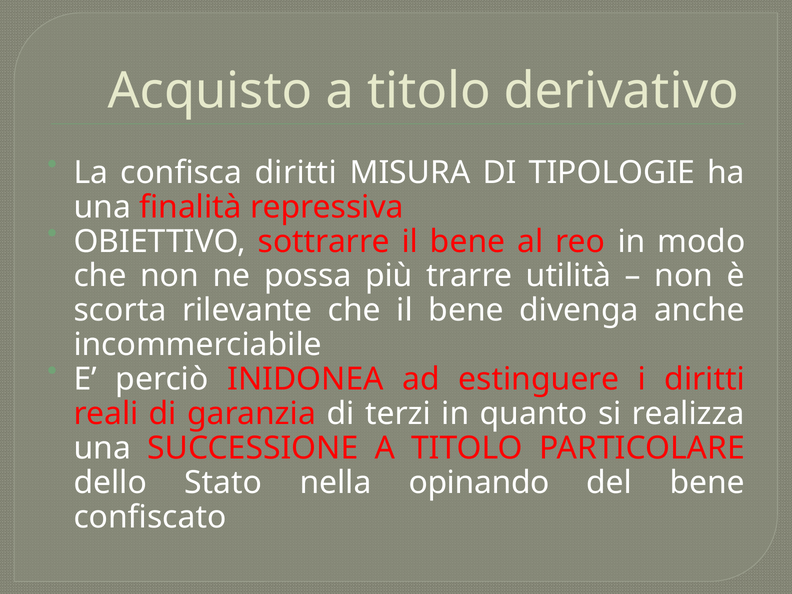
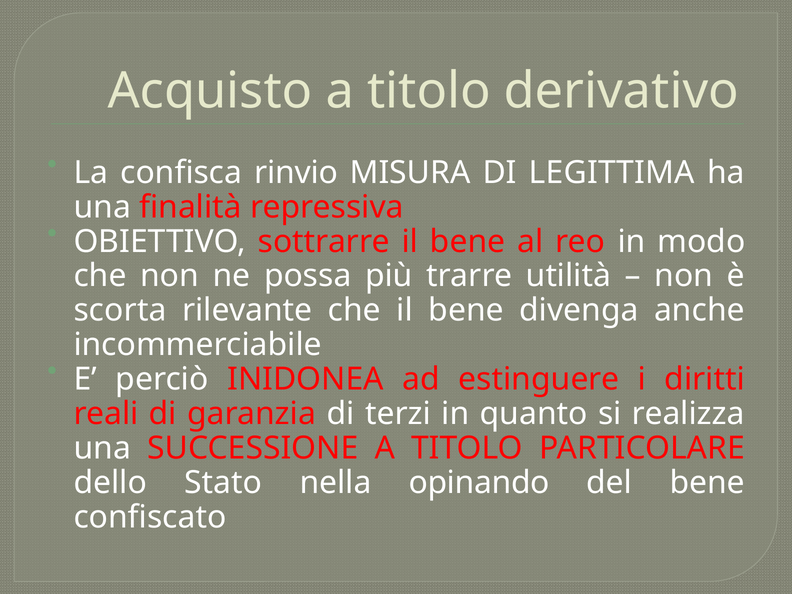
confisca diritti: diritti -> rinvio
TIPOLOGIE: TIPOLOGIE -> LEGITTIMA
